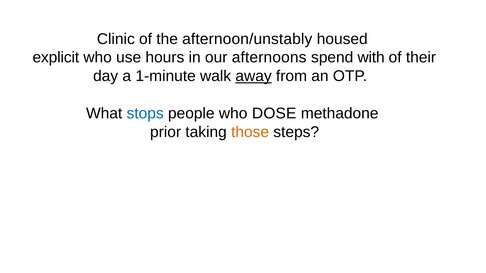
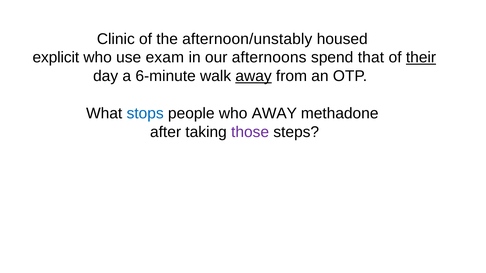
hours: hours -> exam
with: with -> that
their underline: none -> present
1-minute: 1-minute -> 6-minute
who DOSE: DOSE -> AWAY
prior: prior -> after
those colour: orange -> purple
